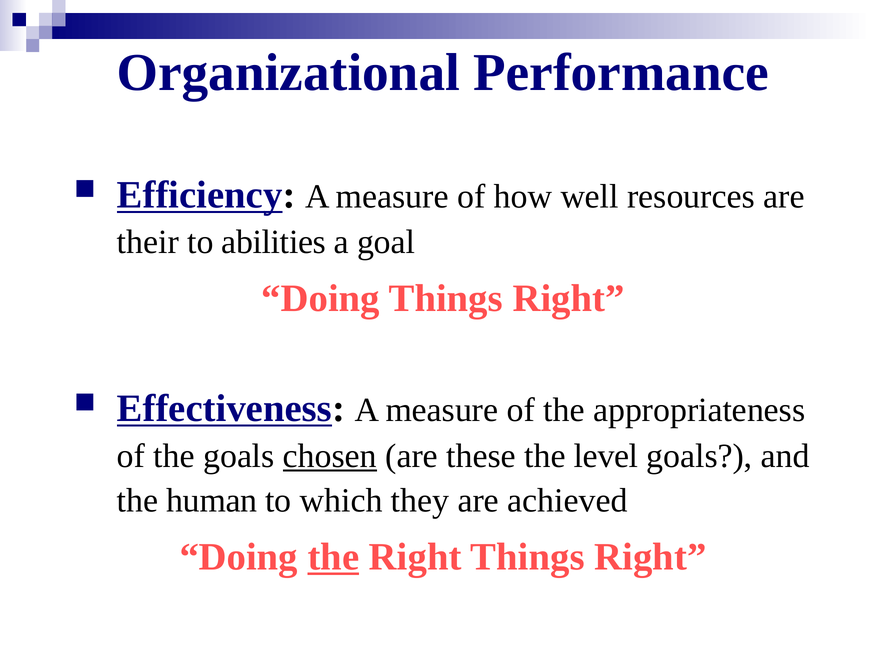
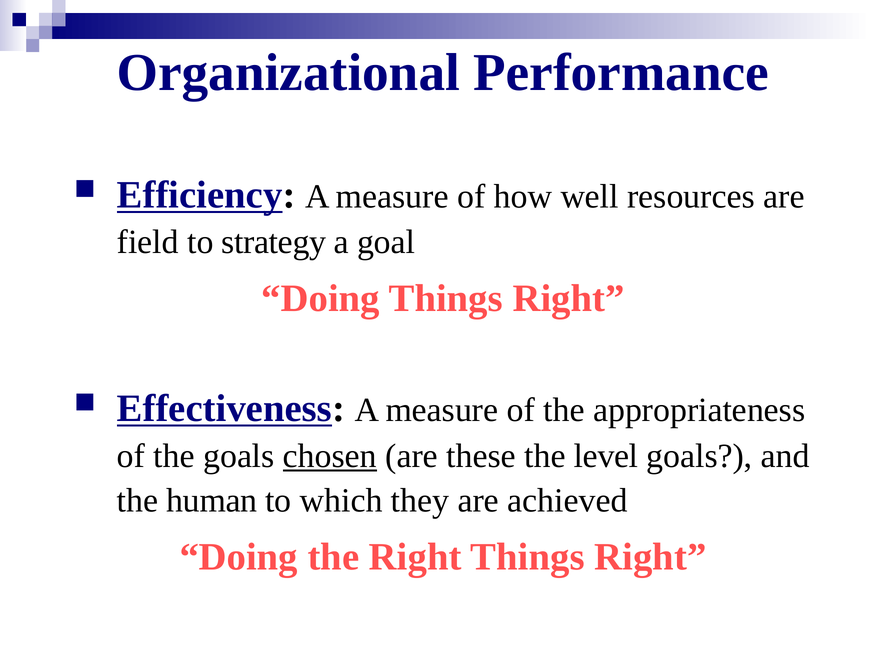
their: their -> field
abilities: abilities -> strategy
the at (333, 557) underline: present -> none
